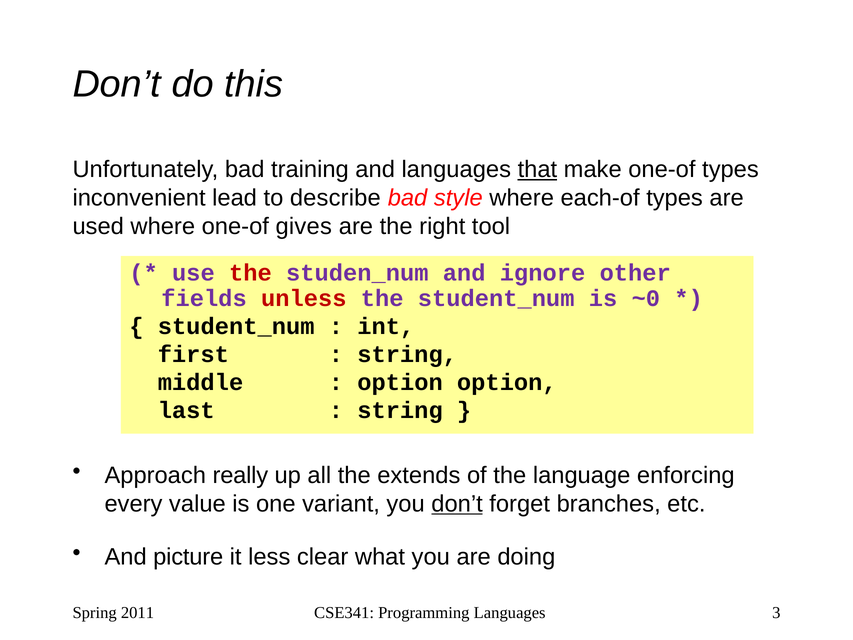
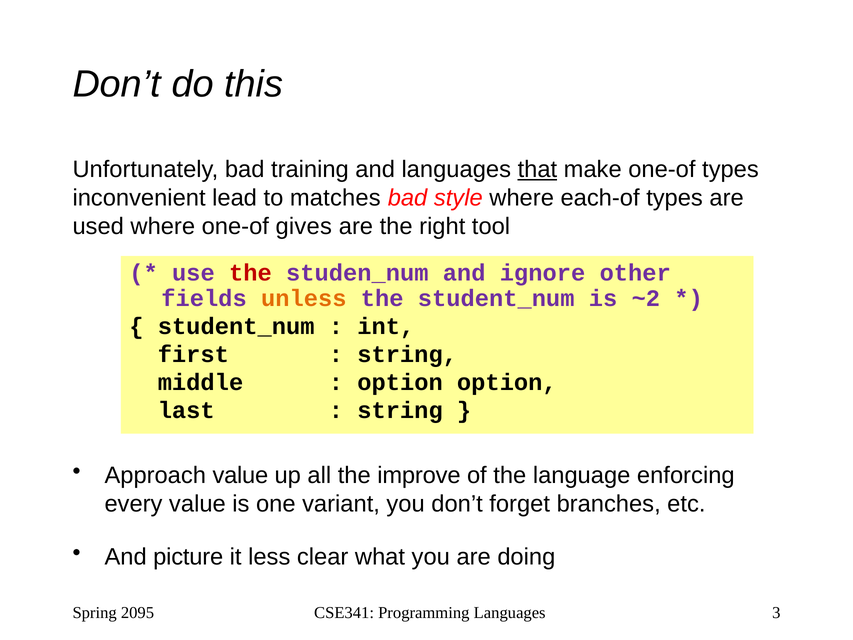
describe: describe -> matches
unless colour: red -> orange
~0: ~0 -> ~2
Approach really: really -> value
extends: extends -> improve
don’t at (457, 504) underline: present -> none
2011: 2011 -> 2095
